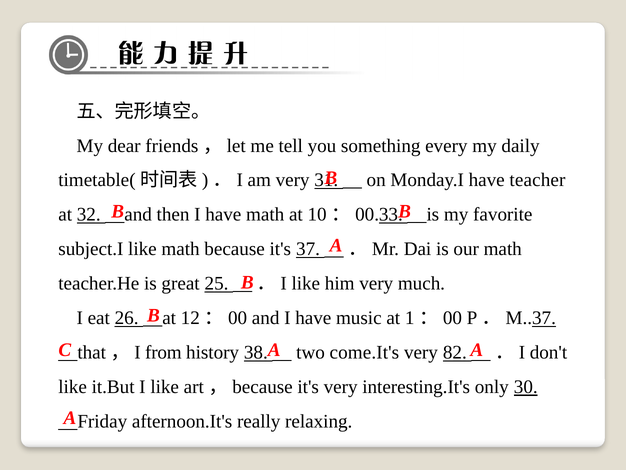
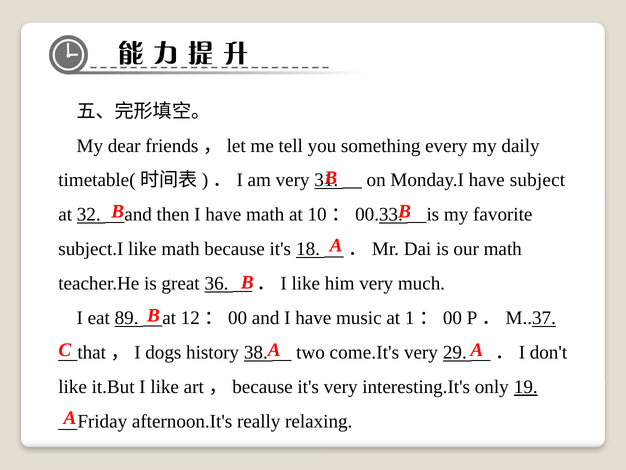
teacher: teacher -> subject
37: 37 -> 18
25: 25 -> 36
26: 26 -> 89
from: from -> dogs
82: 82 -> 29
30: 30 -> 19
